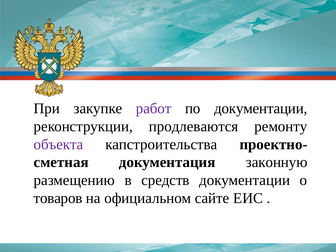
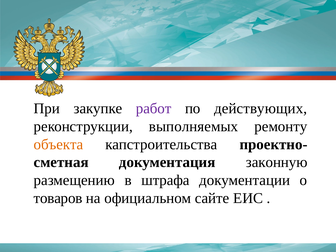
по документации: документации -> действующих
продлеваются: продлеваются -> выполняемых
объекта colour: purple -> orange
средств: средств -> штрафа
